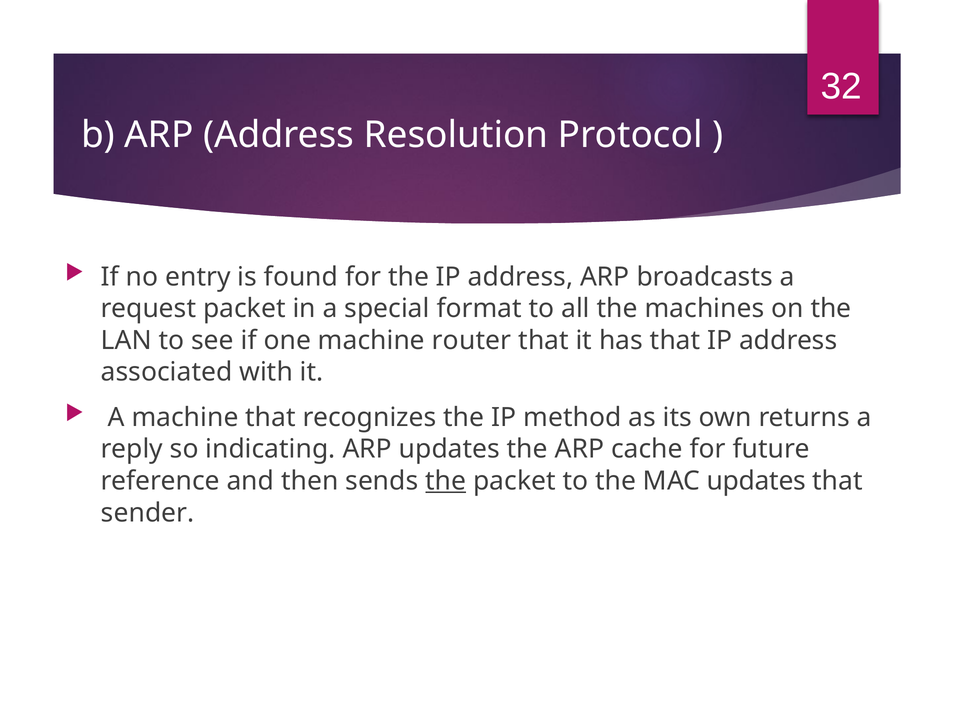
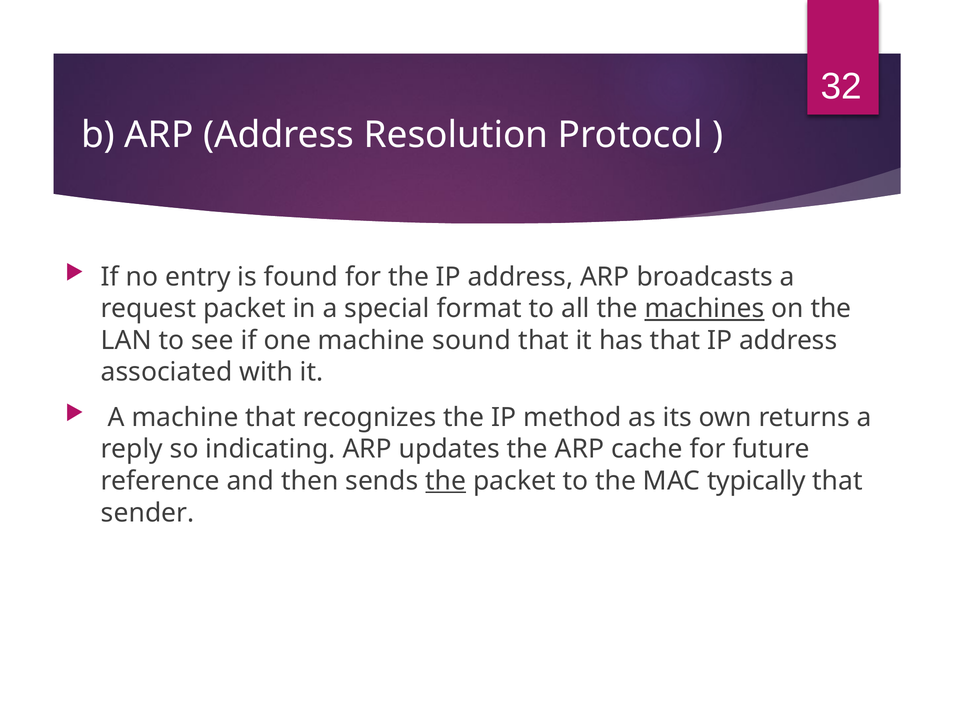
machines underline: none -> present
router: router -> sound
MAC updates: updates -> typically
